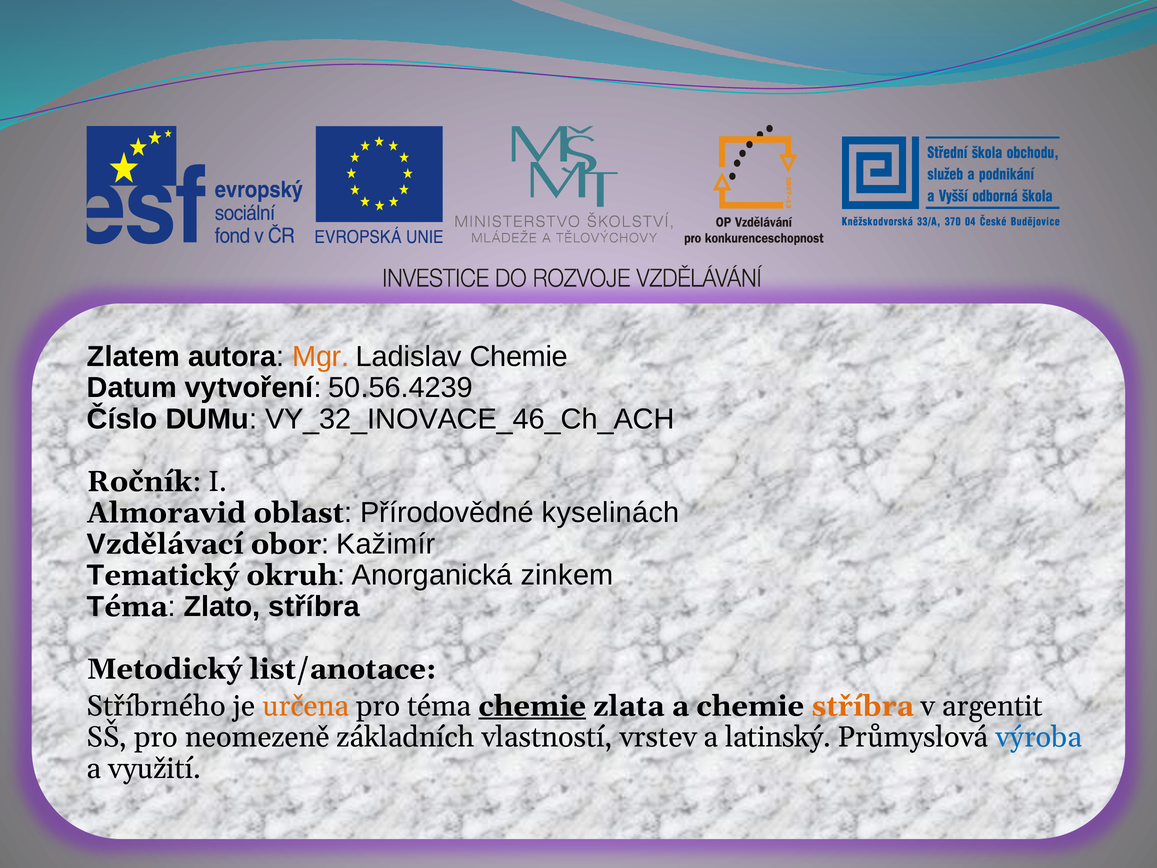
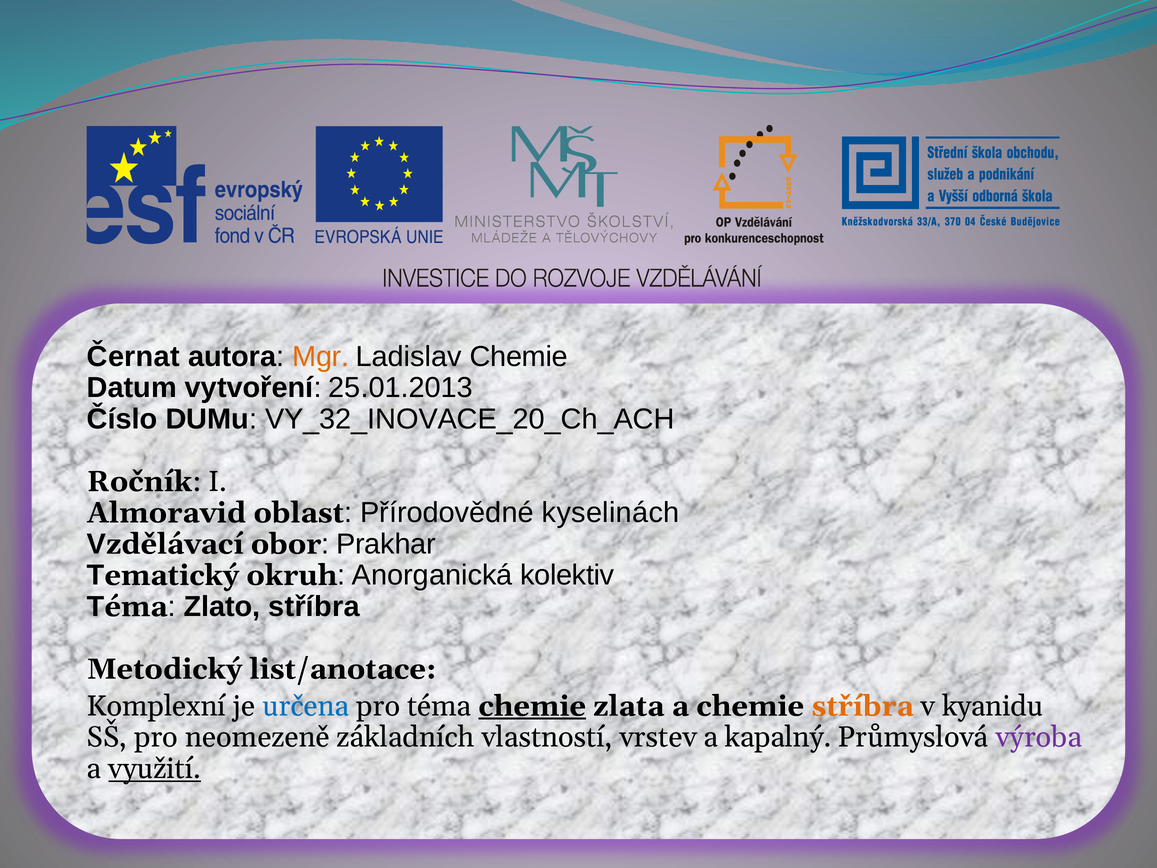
Zlatem: Zlatem -> Černat
50.56.4239: 50.56.4239 -> 25.01.2013
VY_32_INOVACE_46_Ch_ACH: VY_32_INOVACE_46_Ch_ACH -> VY_32_INOVACE_20_Ch_ACH
Kažimír: Kažimír -> Prakhar
zinkem: zinkem -> kolektiv
Stříbrného: Stříbrného -> Komplexní
určena colour: orange -> blue
argentit: argentit -> kyanidu
latinský: latinský -> kapalný
výroba colour: blue -> purple
využití underline: none -> present
